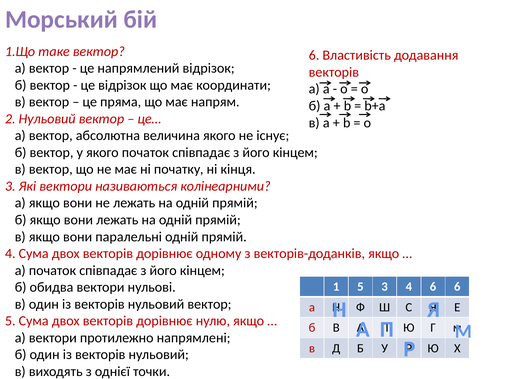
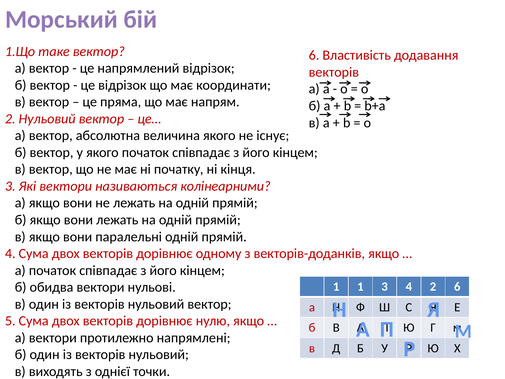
1 5: 5 -> 1
4 6: 6 -> 2
